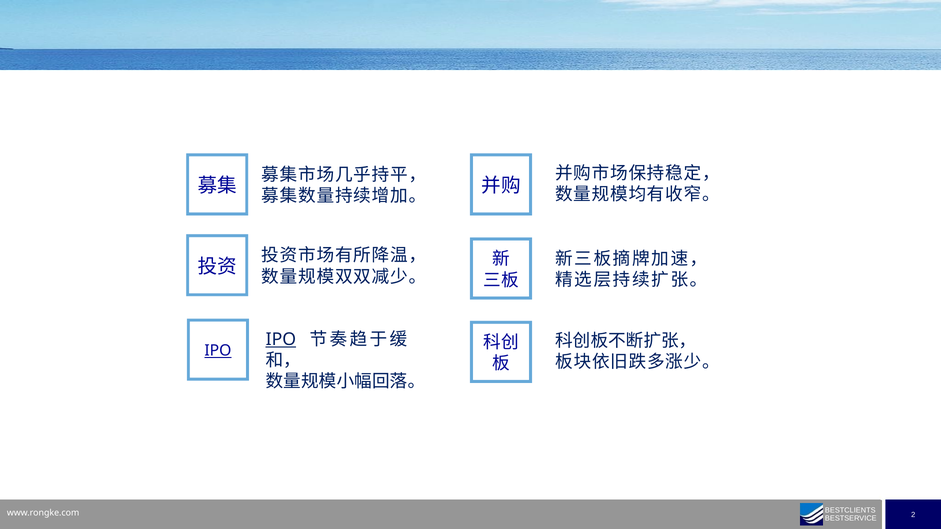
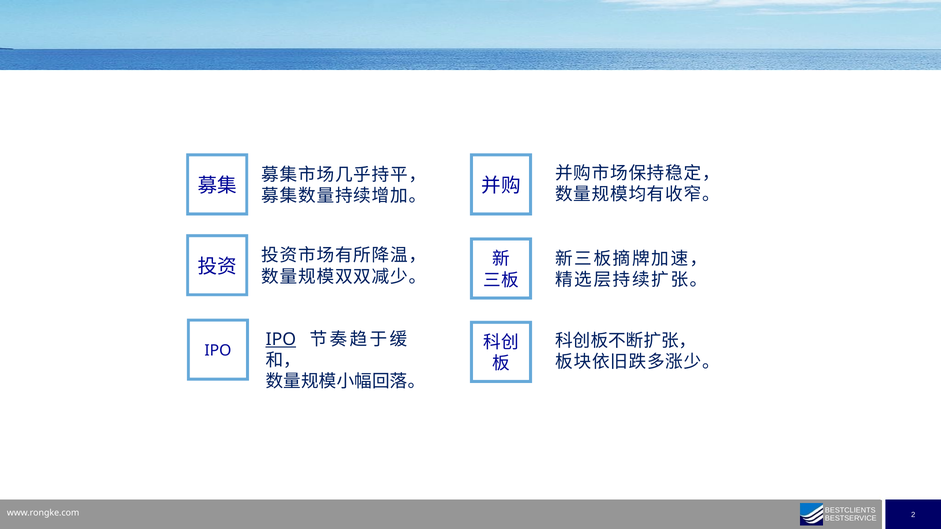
IPO at (218, 351) underline: present -> none
